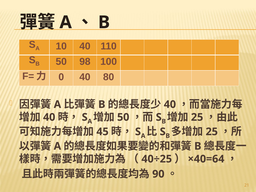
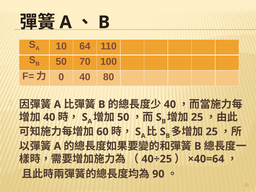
10 40: 40 -> 64
98: 98 -> 70
45: 45 -> 60
